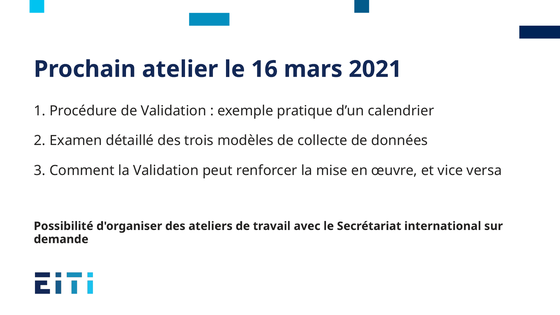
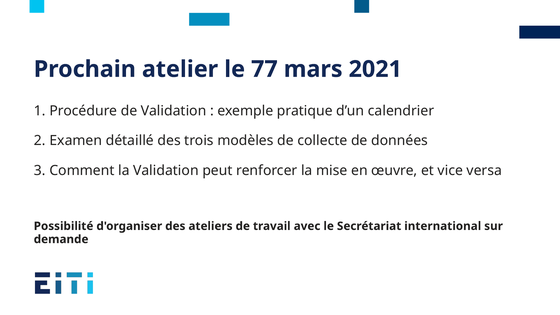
16: 16 -> 77
